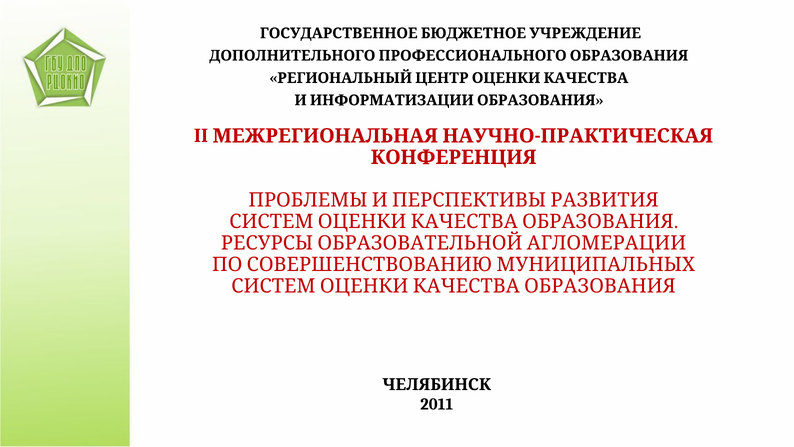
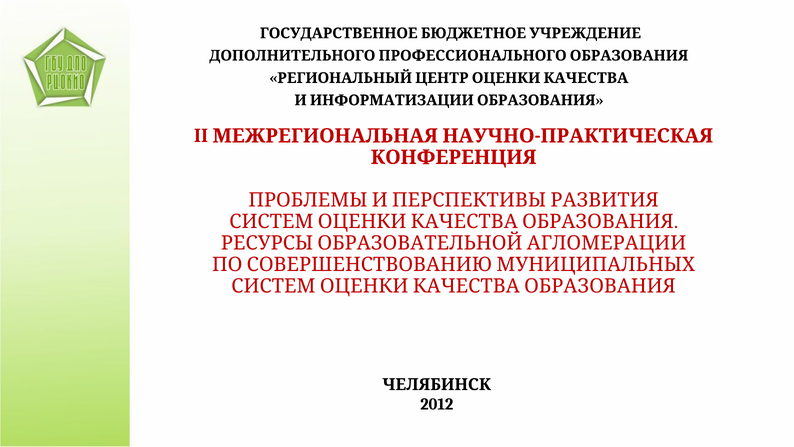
2011: 2011 -> 2012
